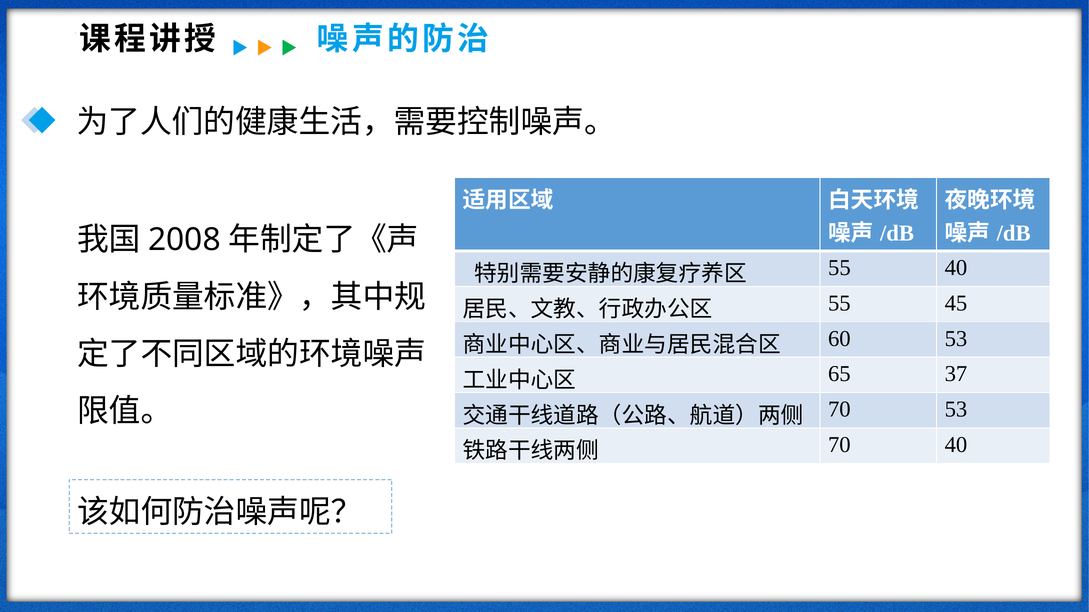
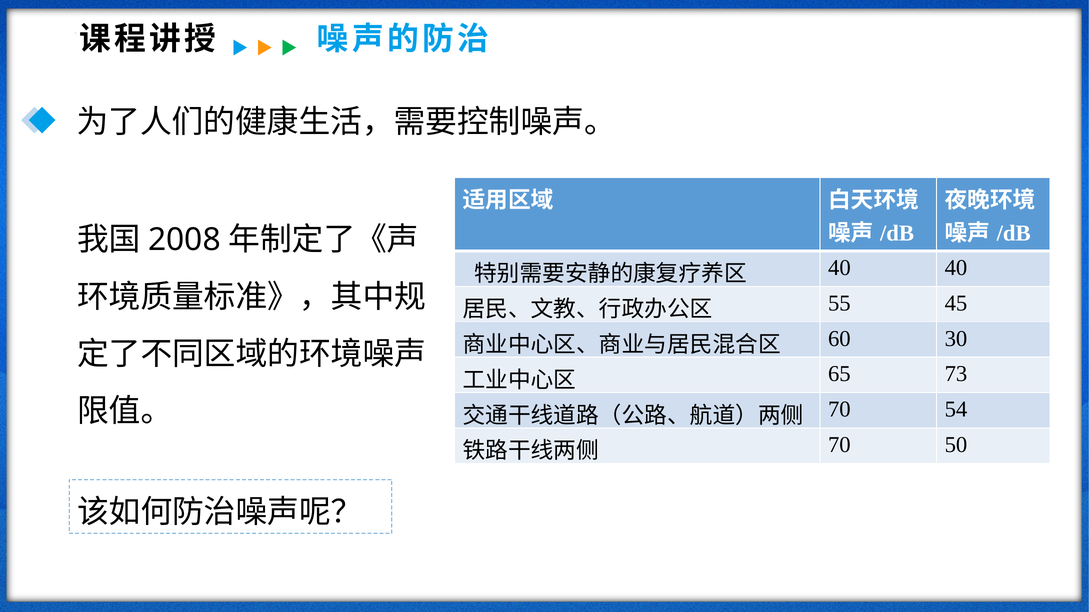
55 at (839, 268): 55 -> 40
60 53: 53 -> 30
37: 37 -> 73
70 53: 53 -> 54
70 40: 40 -> 50
